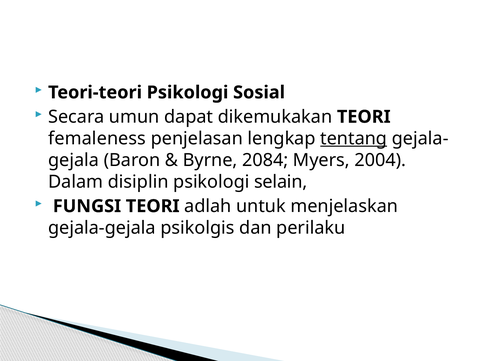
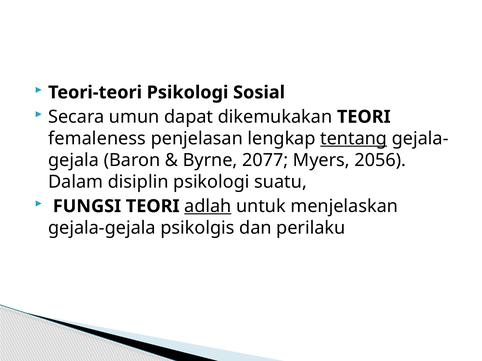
2084: 2084 -> 2077
2004: 2004 -> 2056
selain: selain -> suatu
adlah underline: none -> present
